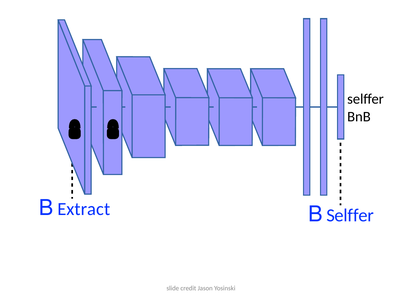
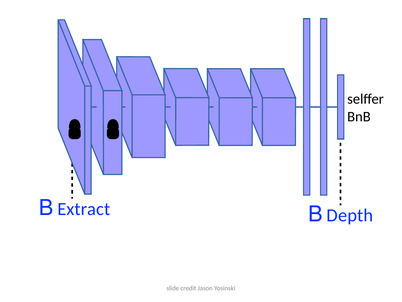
B Selffer: Selffer -> Depth
